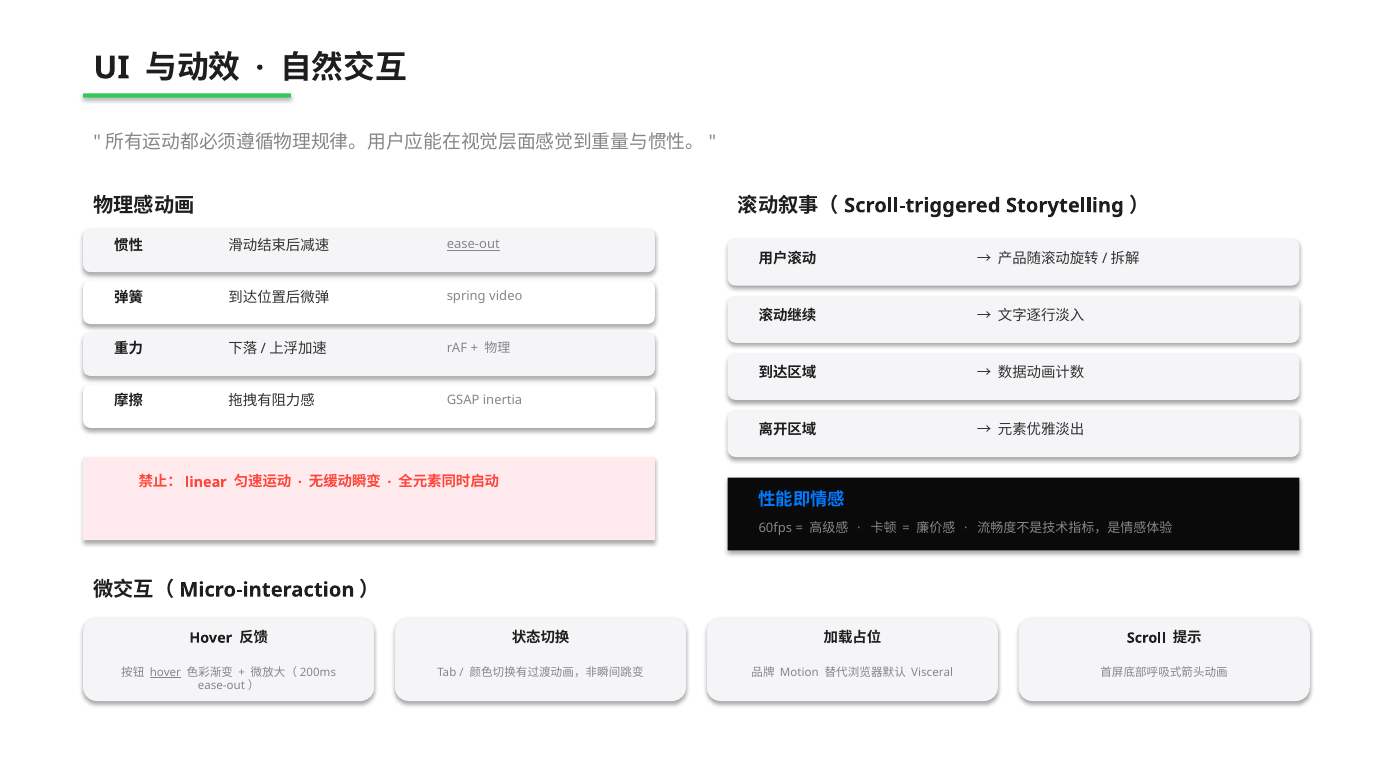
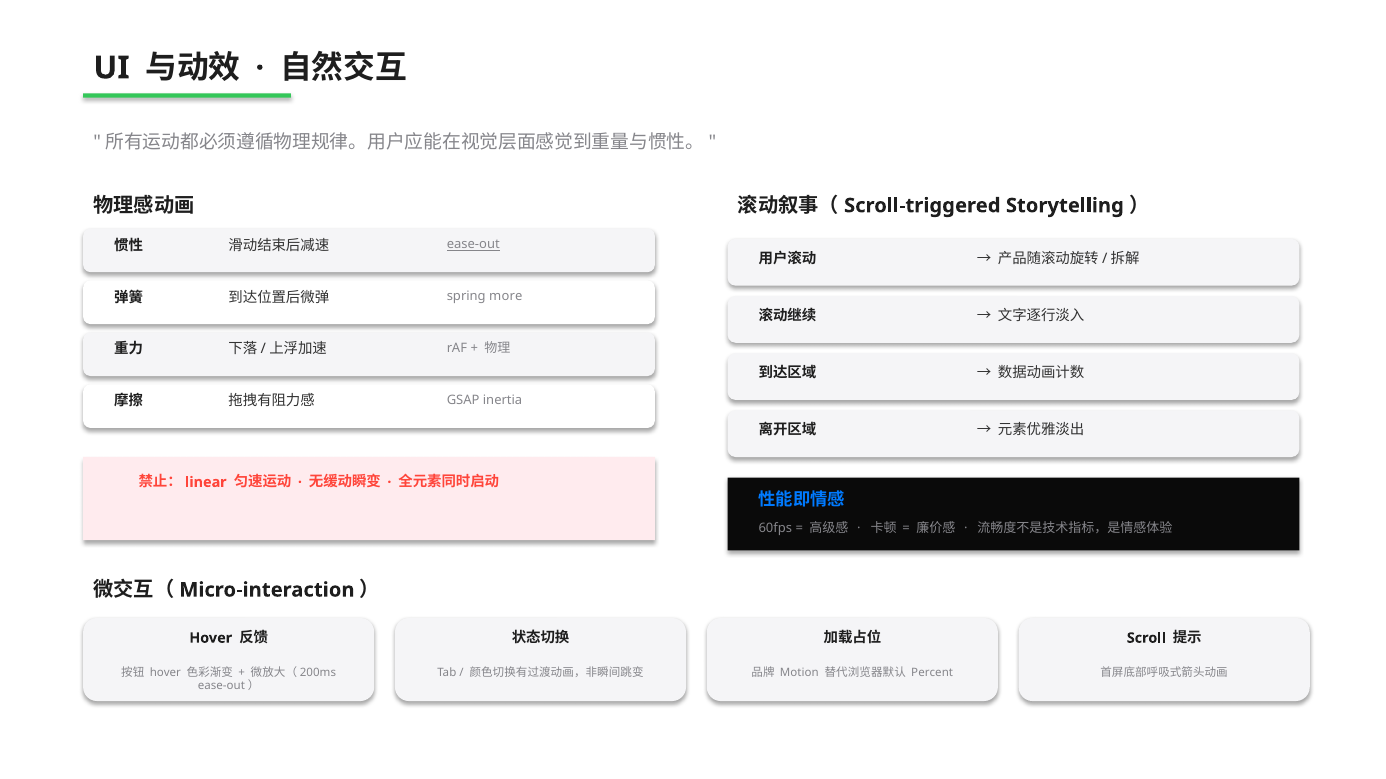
video: video -> more
hover at (165, 673) underline: present -> none
Visceral: Visceral -> Percent
